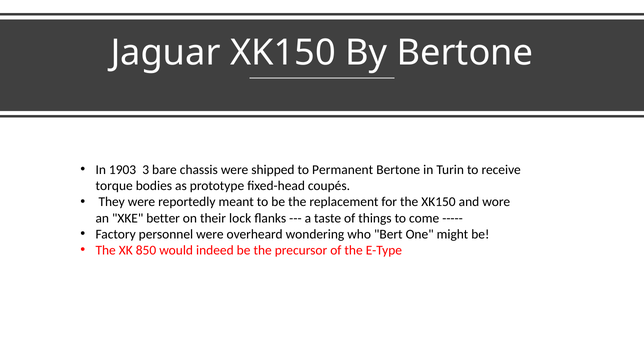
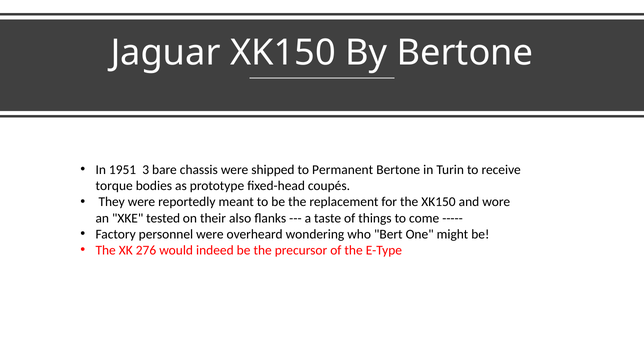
1903: 1903 -> 1951
better: better -> tested
lock: lock -> also
850: 850 -> 276
